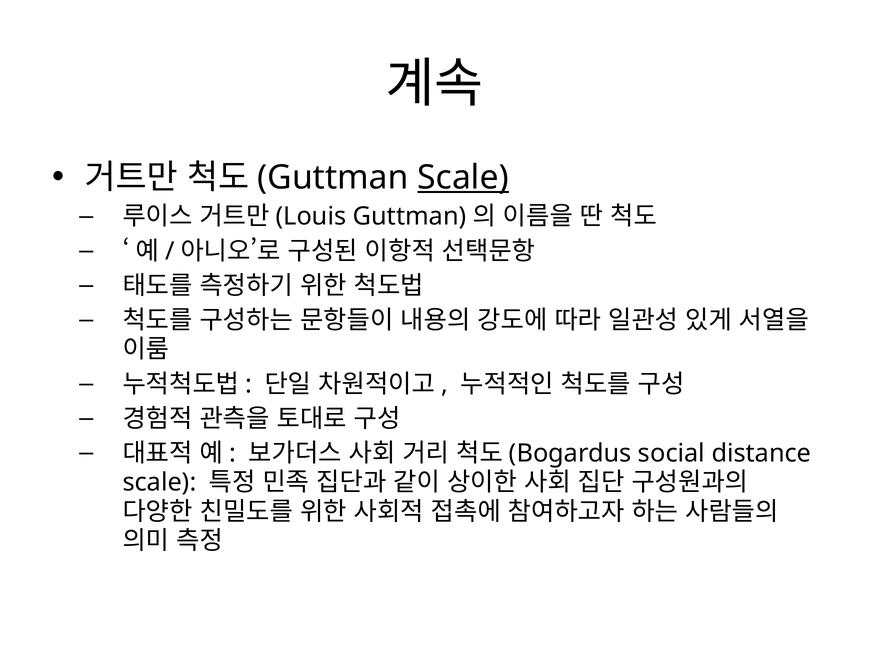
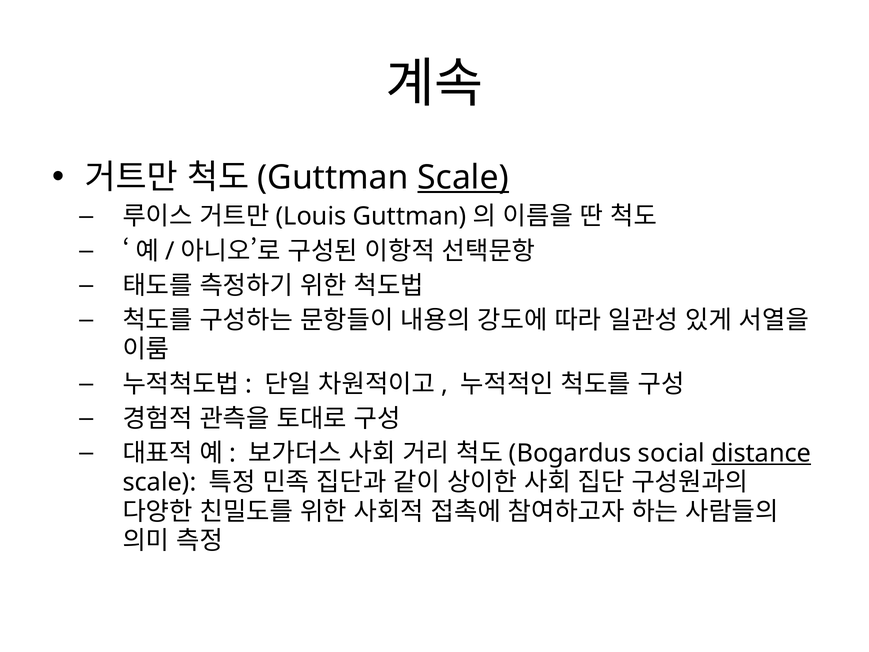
distance underline: none -> present
